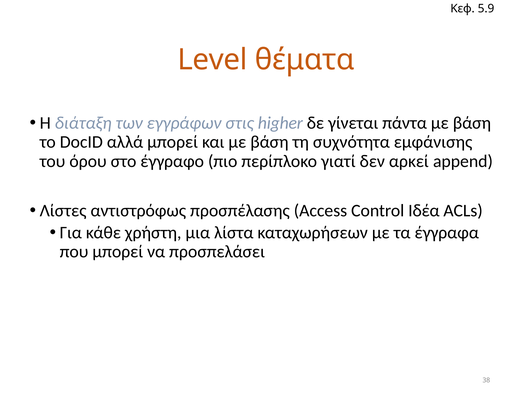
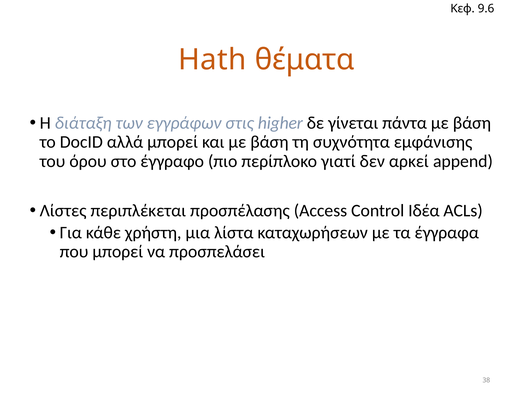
5.9: 5.9 -> 9.6
Level: Level -> Hath
αντιστρόφως: αντιστρόφως -> περιπλέκεται
